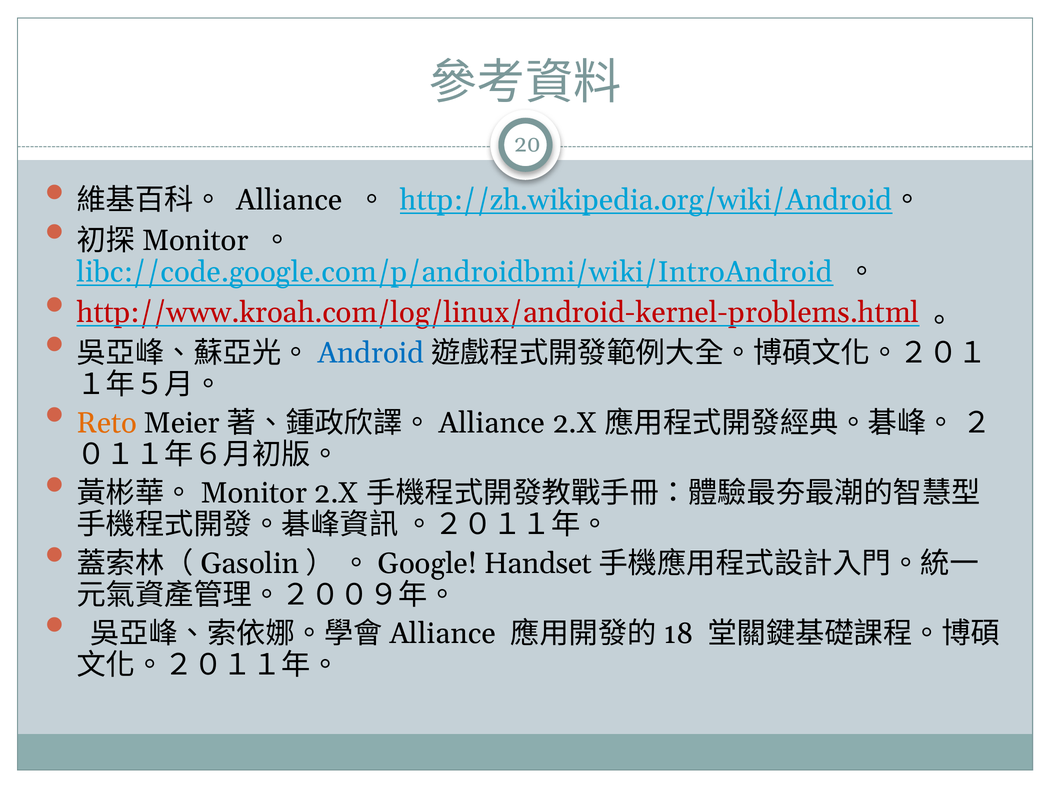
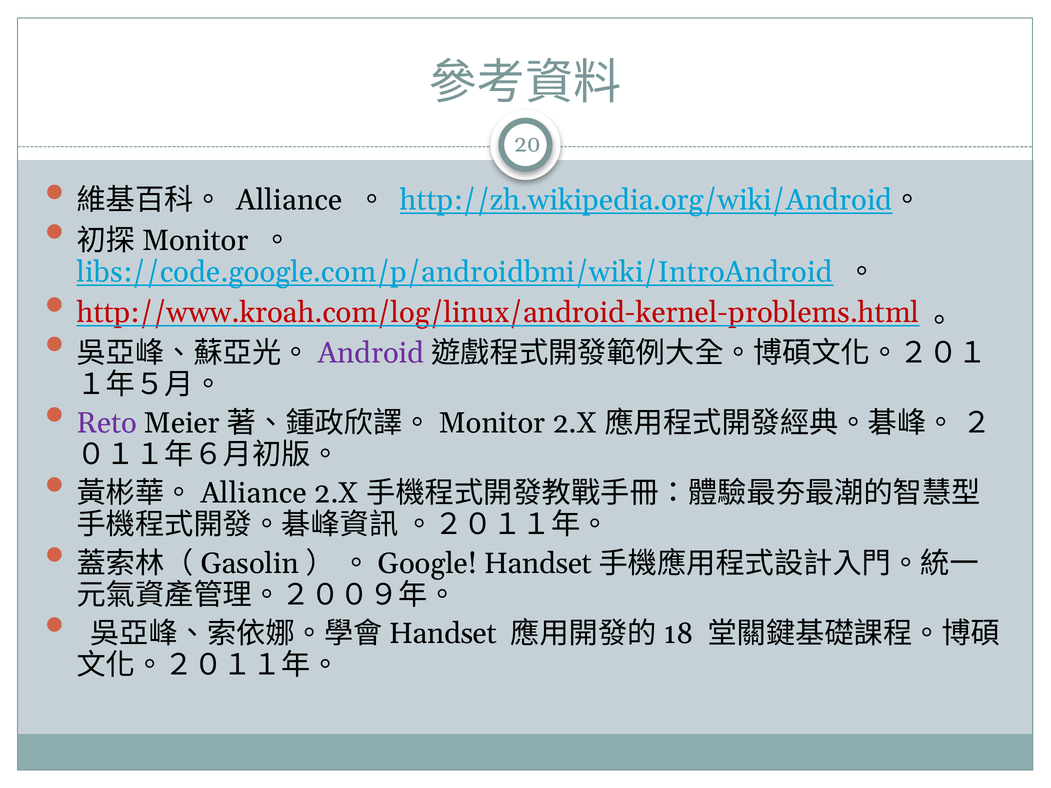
libc://code.google.com/p/androidbmi/wiki/IntroAndroid: libc://code.google.com/p/androidbmi/wiki/IntroAndroid -> libs://code.google.com/p/androidbmi/wiki/IntroAndroid
Android colour: blue -> purple
Reto colour: orange -> purple
Alliance at (492, 423): Alliance -> Monitor
Monitor at (254, 493): Monitor -> Alliance
Alliance at (443, 634): Alliance -> Handset
